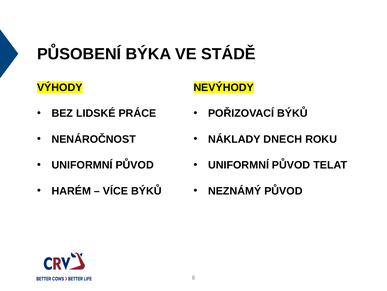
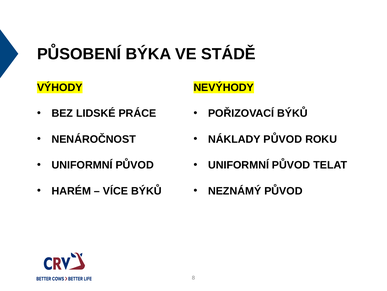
NÁKLADY DNECH: DNECH -> PŮVOD
